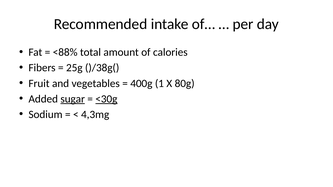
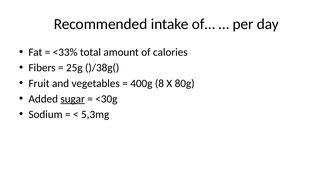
<88%: <88% -> <33%
1: 1 -> 8
<30g underline: present -> none
4,3mg: 4,3mg -> 5,3mg
